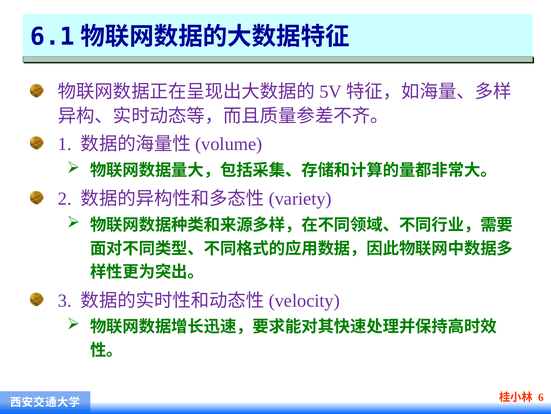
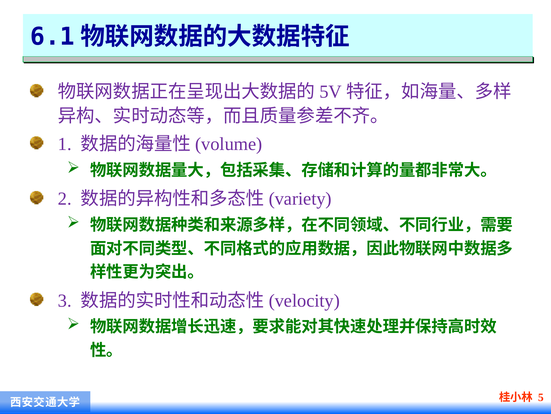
6: 6 -> 5
